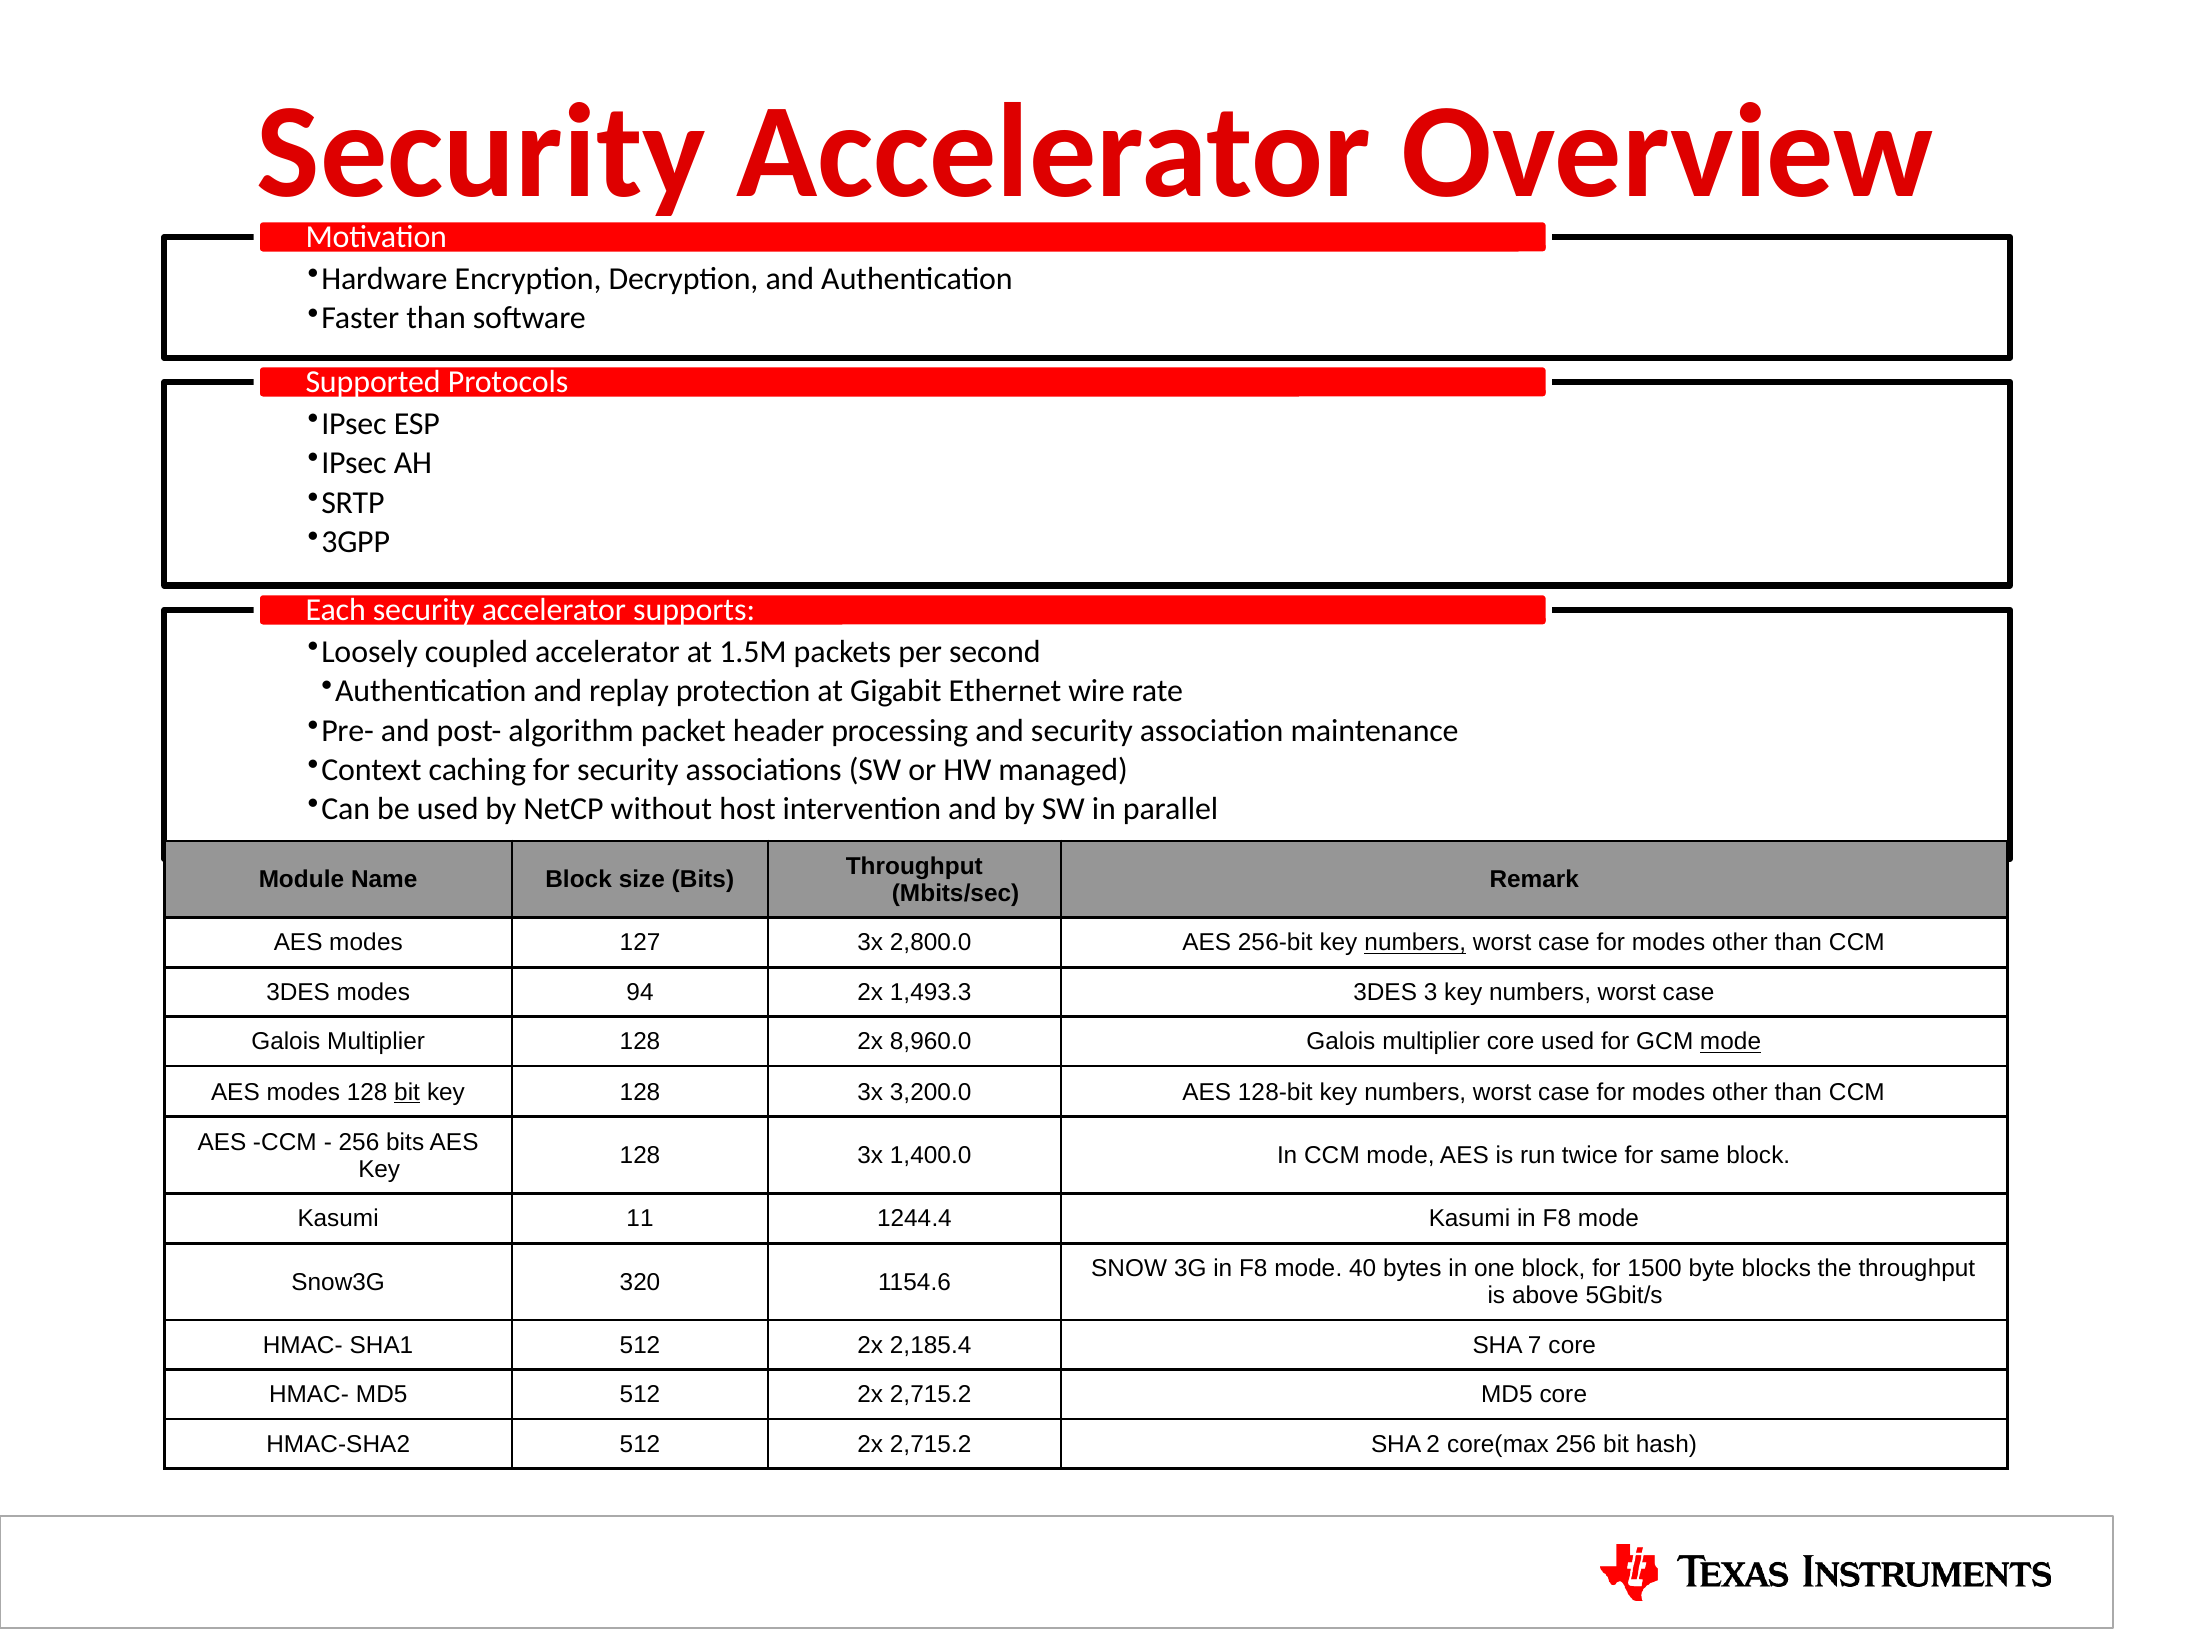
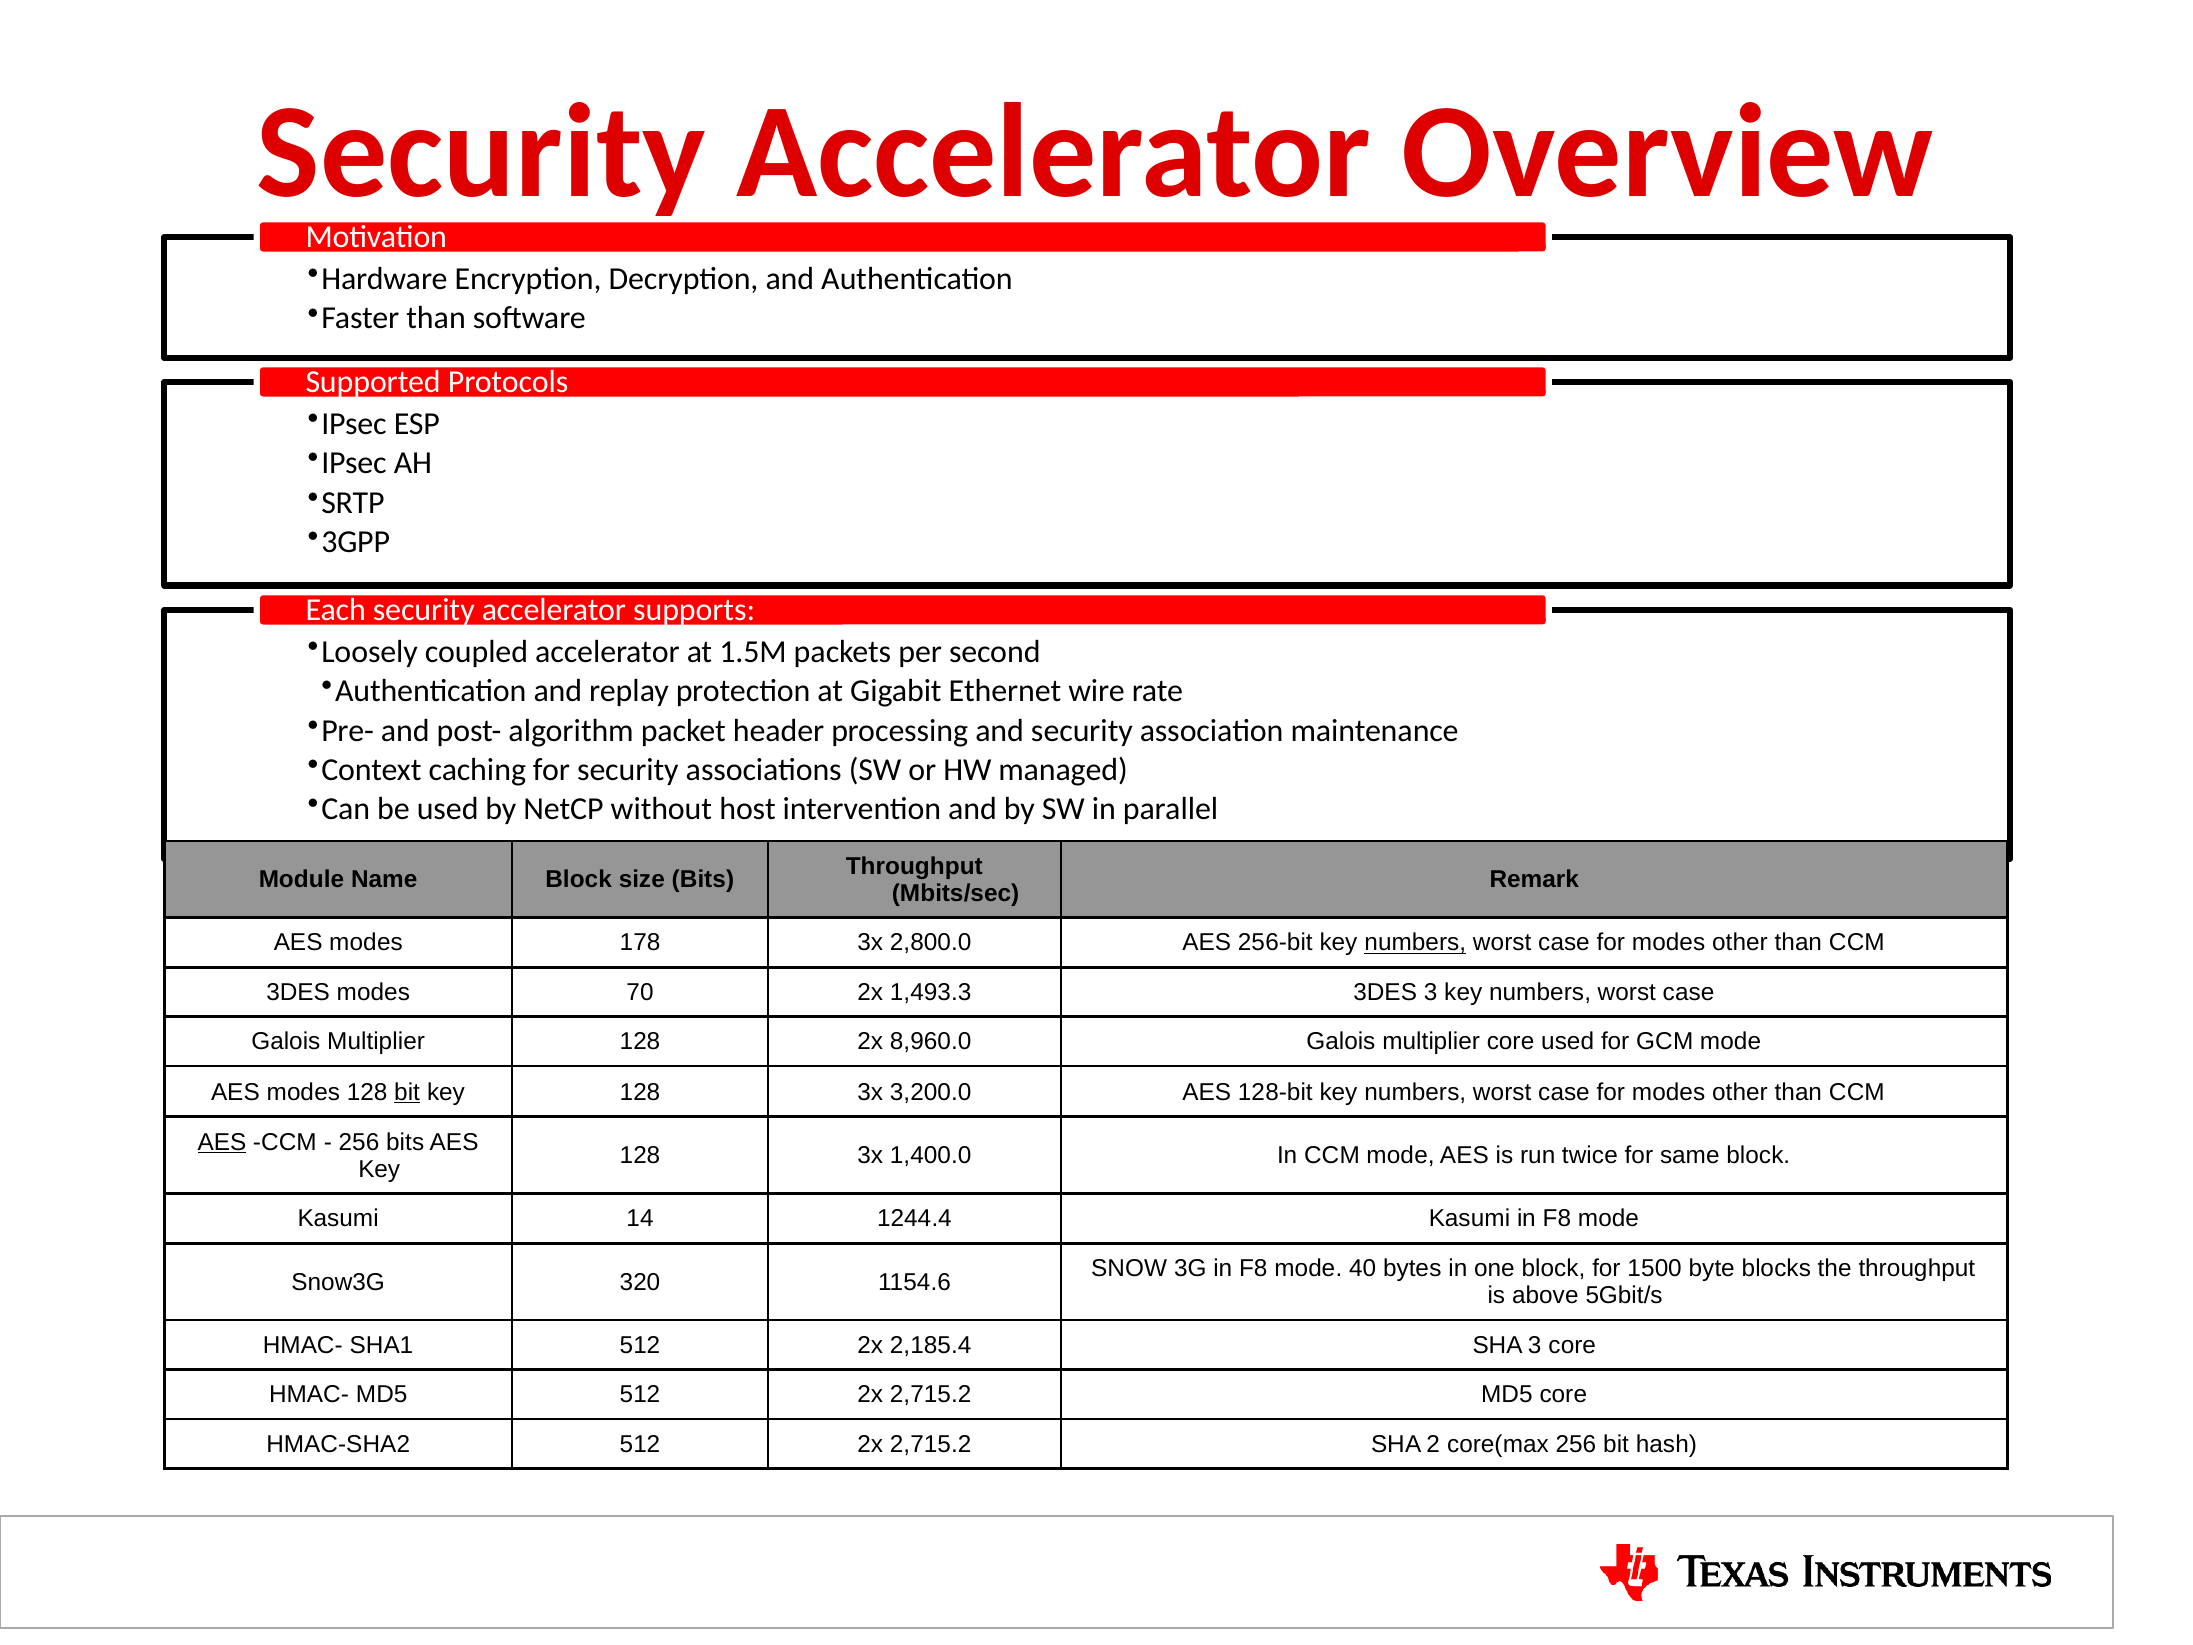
127: 127 -> 178
94: 94 -> 70
mode at (1731, 1042) underline: present -> none
AES at (222, 1142) underline: none -> present
11: 11 -> 14
SHA 7: 7 -> 3
